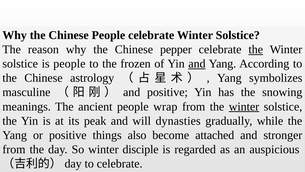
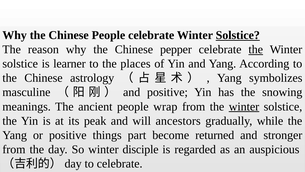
Solstice at (238, 35) underline: none -> present
is people: people -> learner
frozen: frozen -> places
and at (197, 64) underline: present -> none
dynasties: dynasties -> ancestors
also: also -> part
attached: attached -> returned
